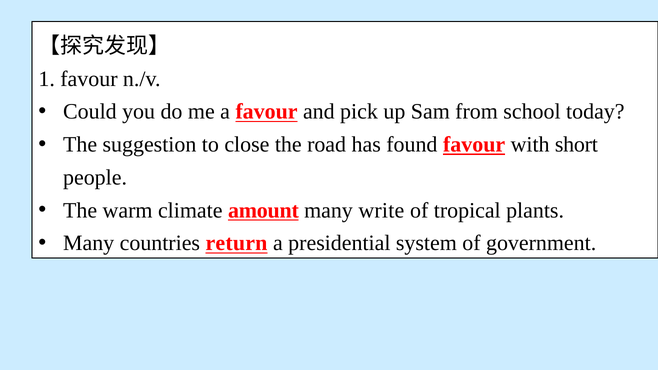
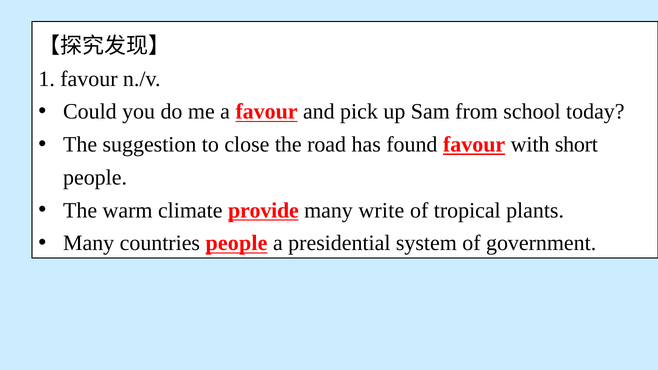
amount: amount -> provide
countries return: return -> people
